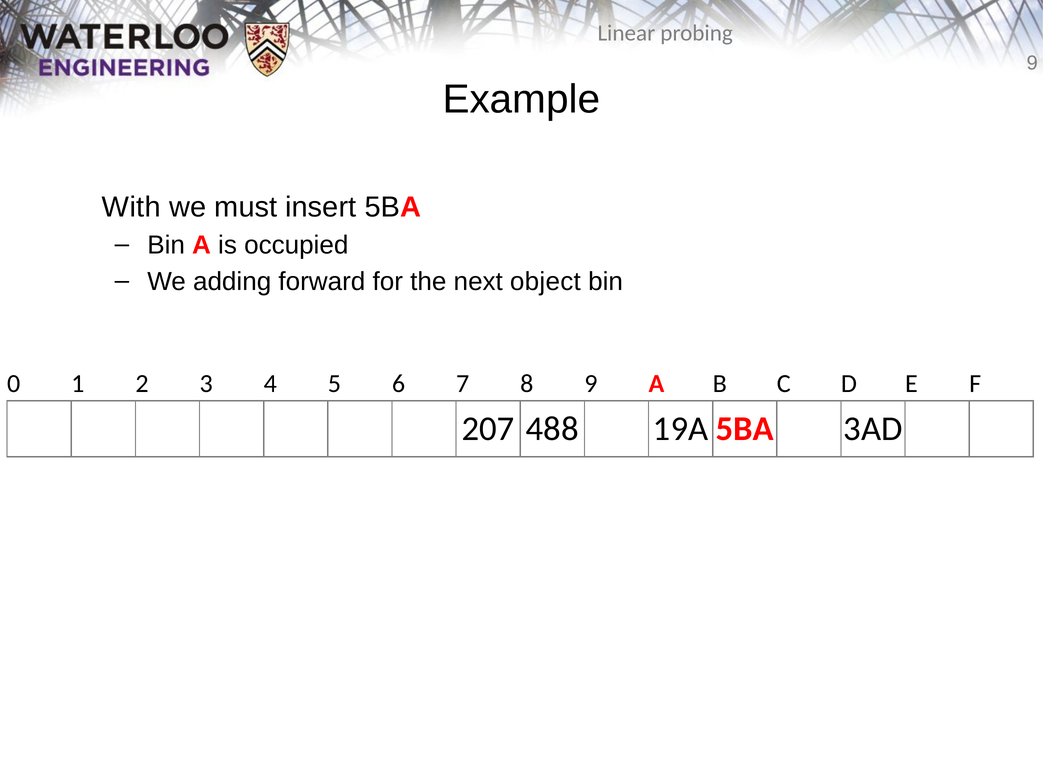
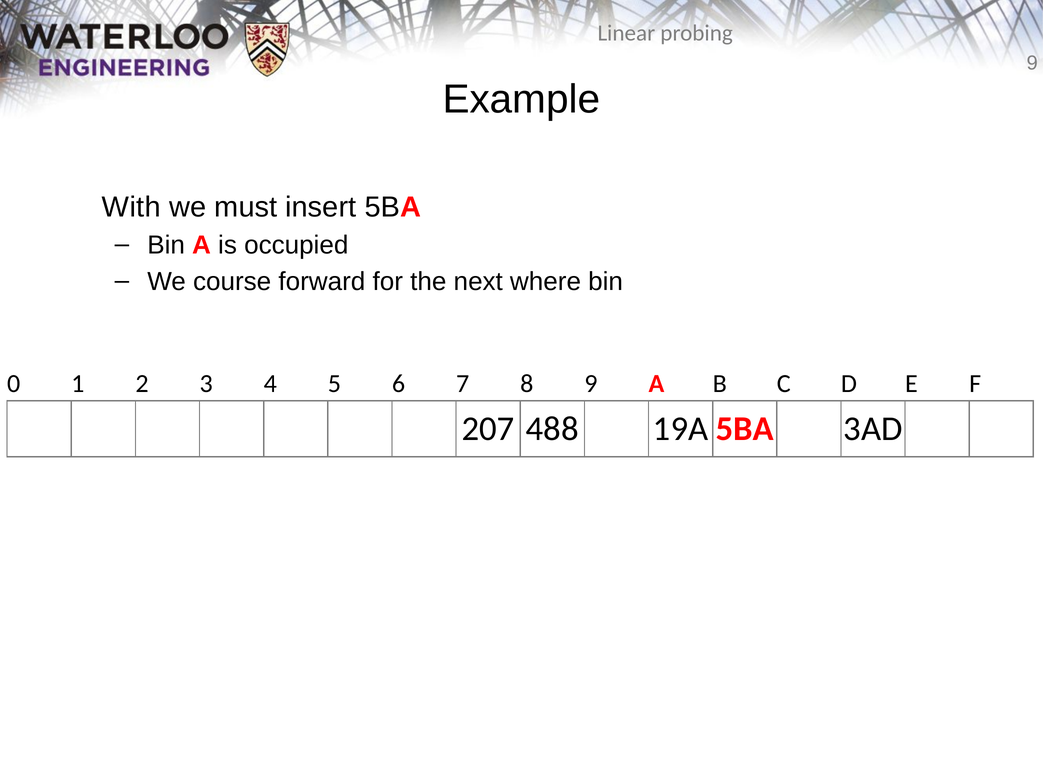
adding: adding -> course
object: object -> where
